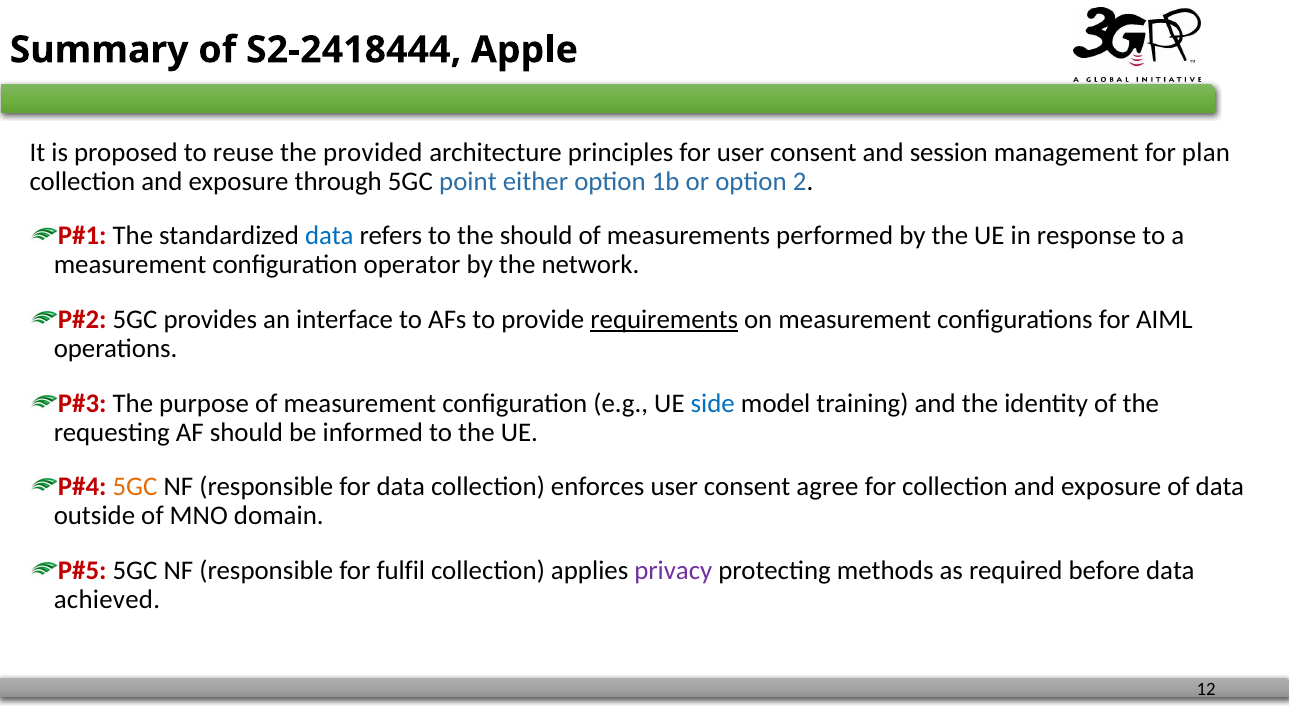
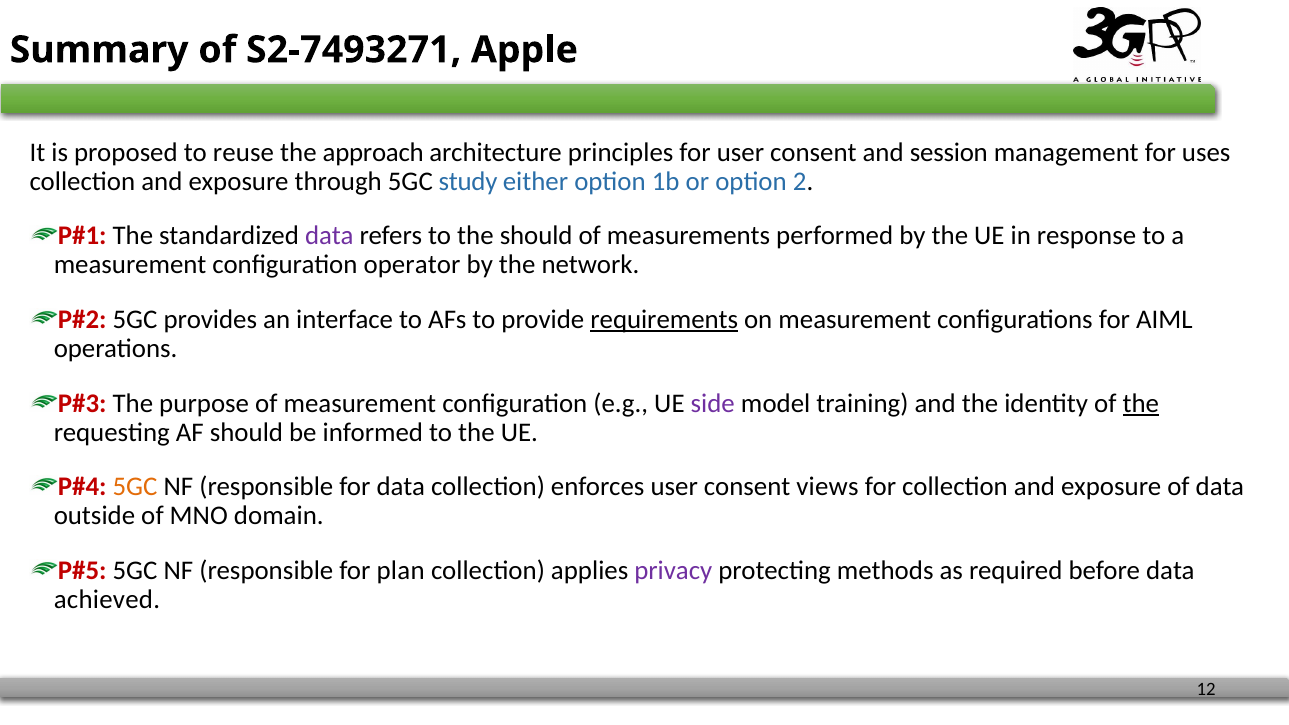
S2-2418444: S2-2418444 -> S2-7493271
provided: provided -> approach
plan: plan -> uses
point: point -> study
data at (329, 236) colour: blue -> purple
side colour: blue -> purple
the at (1141, 403) underline: none -> present
agree: agree -> views
fulfil: fulfil -> plan
